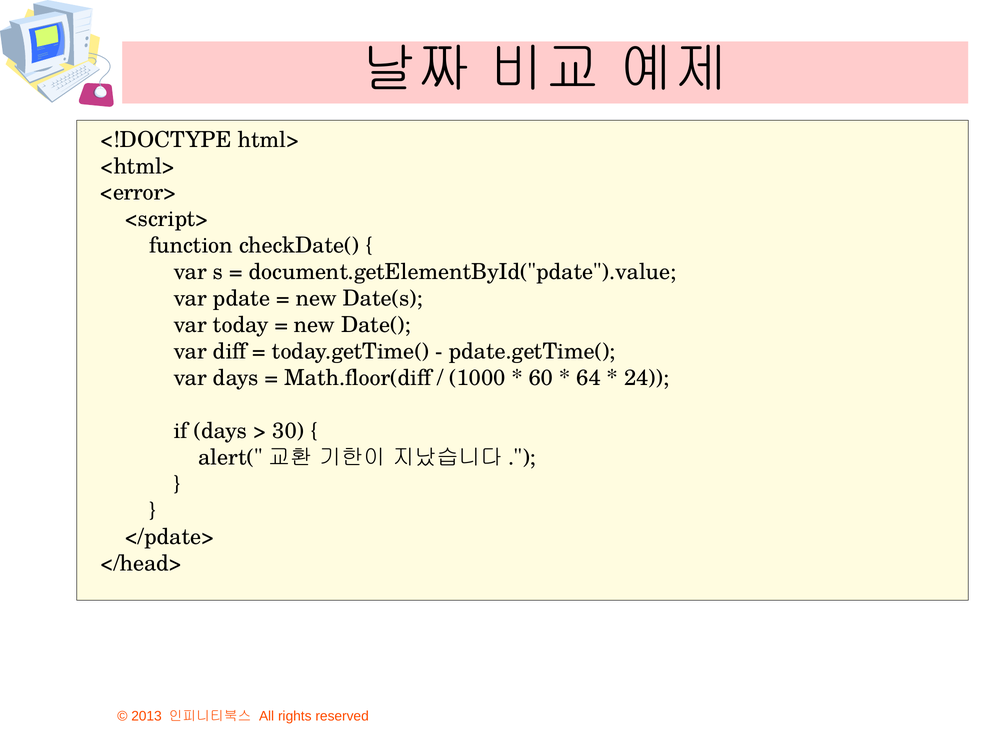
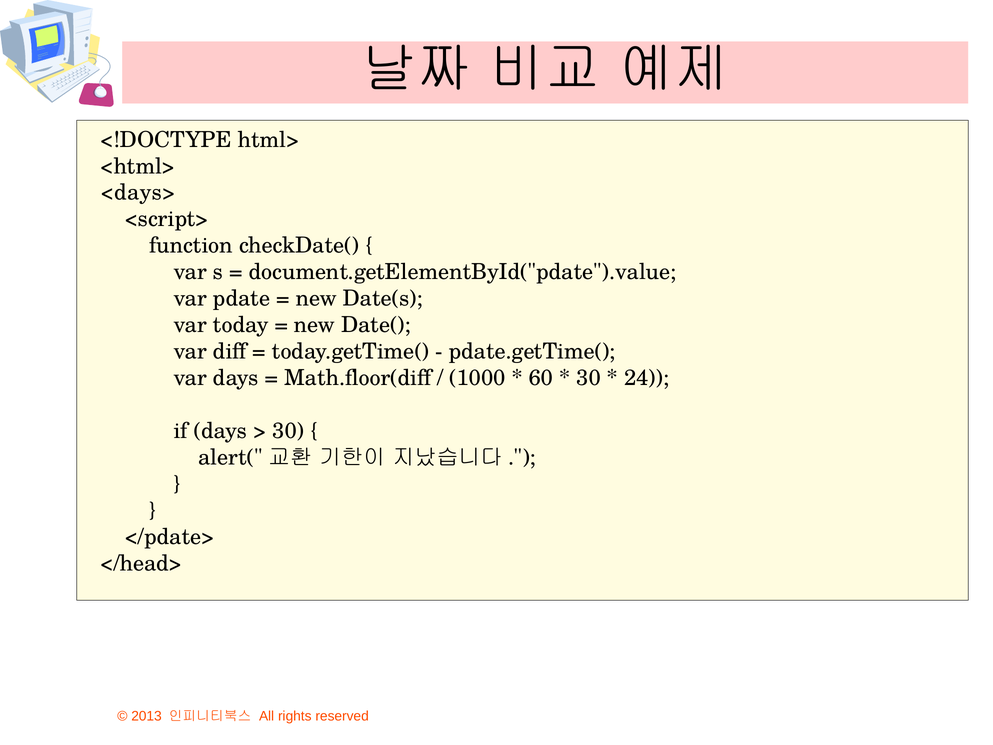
<error>: <error> -> <days>
64 at (589, 378): 64 -> 30
